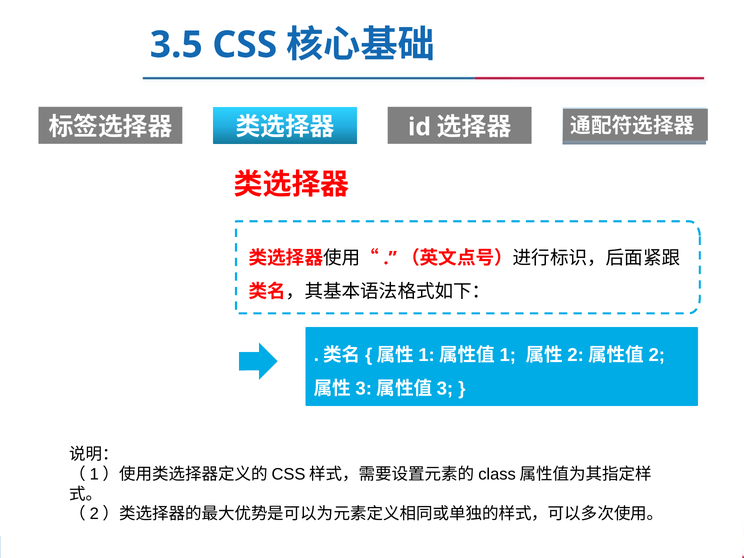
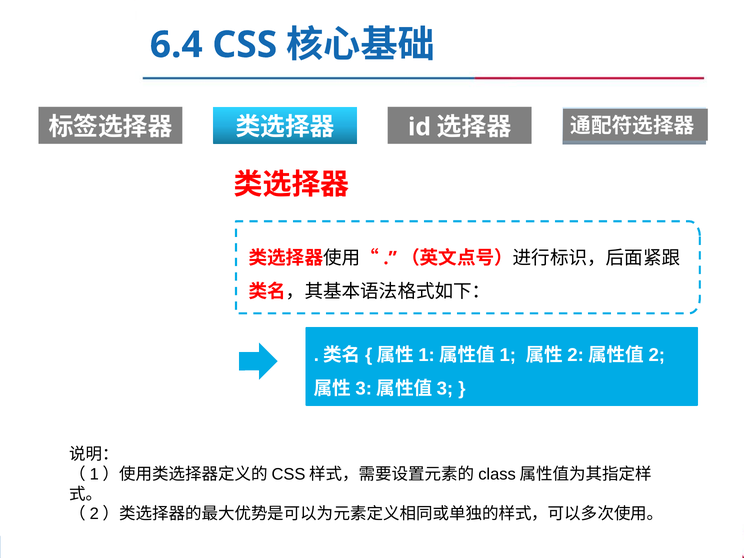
3.5: 3.5 -> 6.4
